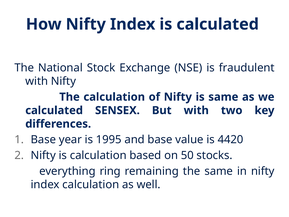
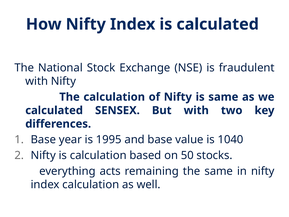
4420: 4420 -> 1040
ring: ring -> acts
